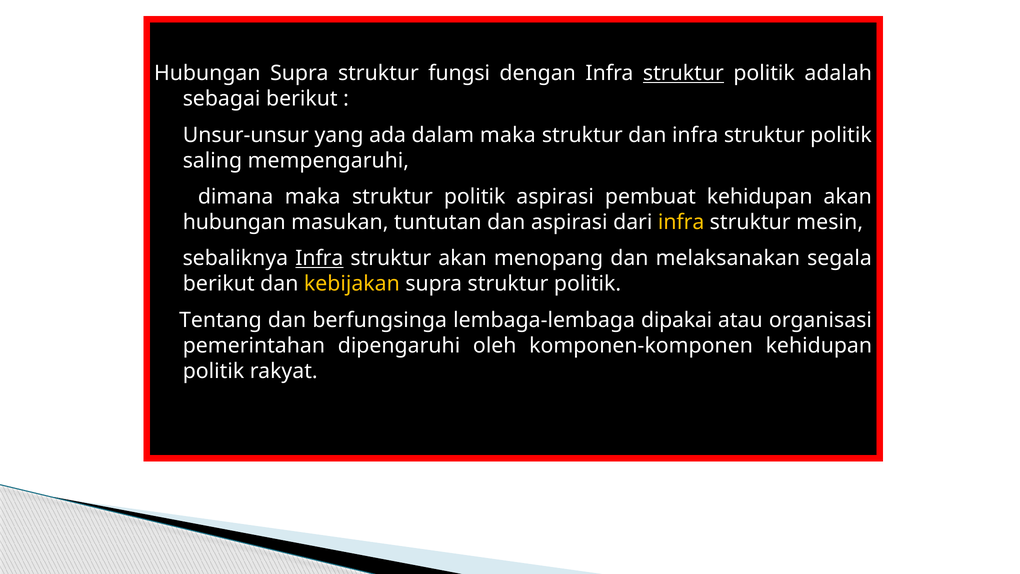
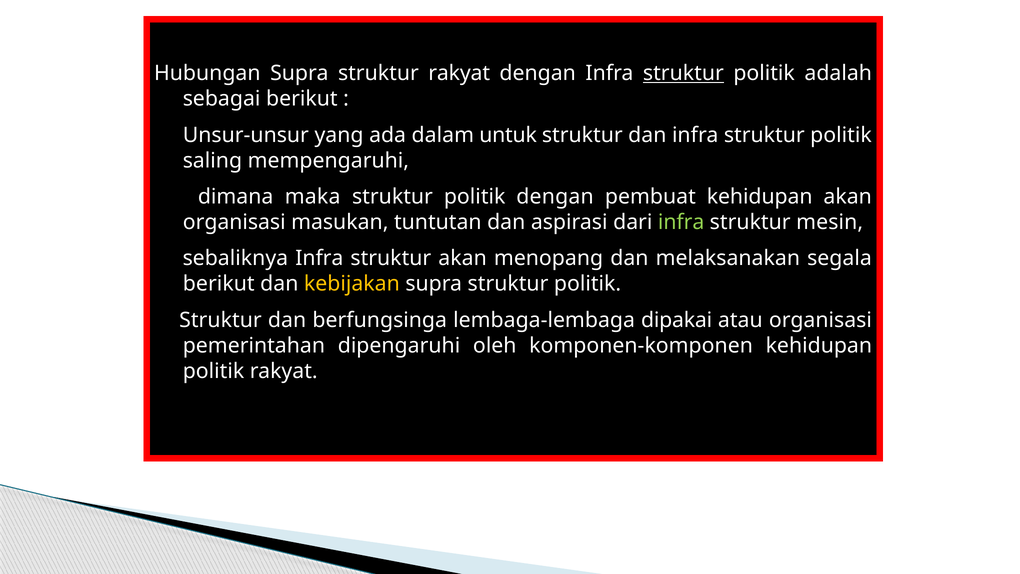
struktur fungsi: fungsi -> rakyat
dalam maka: maka -> untuk
politik aspirasi: aspirasi -> dengan
hubungan at (234, 222): hubungan -> organisasi
infra at (681, 222) colour: yellow -> light green
Infra at (319, 258) underline: present -> none
Tentang at (220, 320): Tentang -> Struktur
